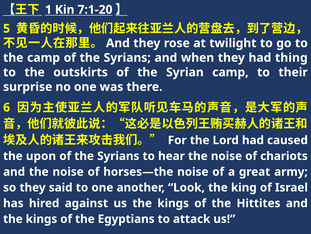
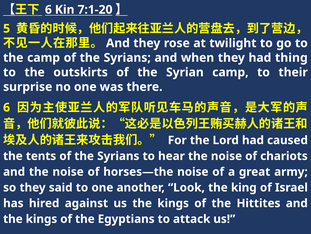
1 at (48, 10): 1 -> 6
upon: upon -> tents
